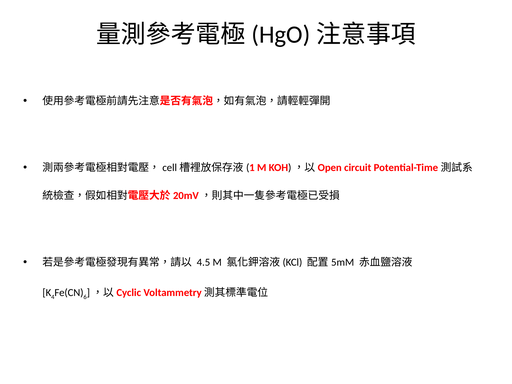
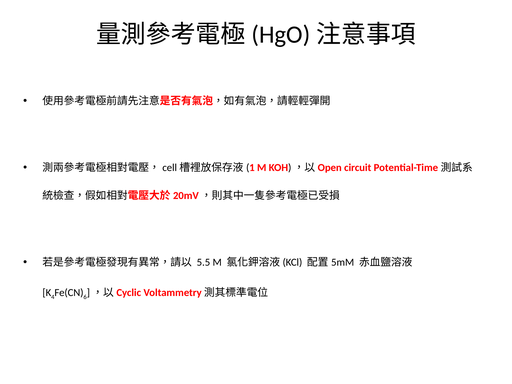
4.5: 4.5 -> 5.5
